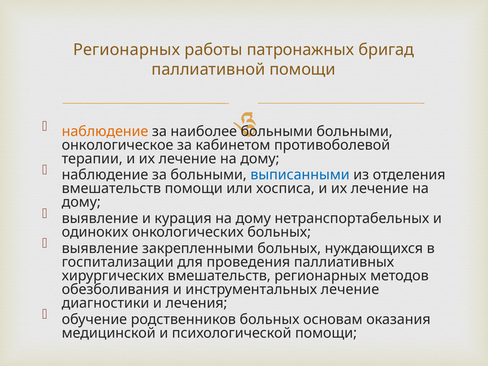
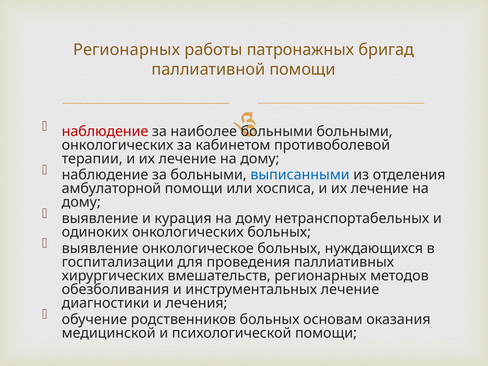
наблюдение at (105, 131) colour: orange -> red
онкологическое at (118, 145): онкологическое -> онкологических
вмешательств at (111, 189): вмешательств -> амбулаторной
закрепленными: закрепленными -> онкологическое
